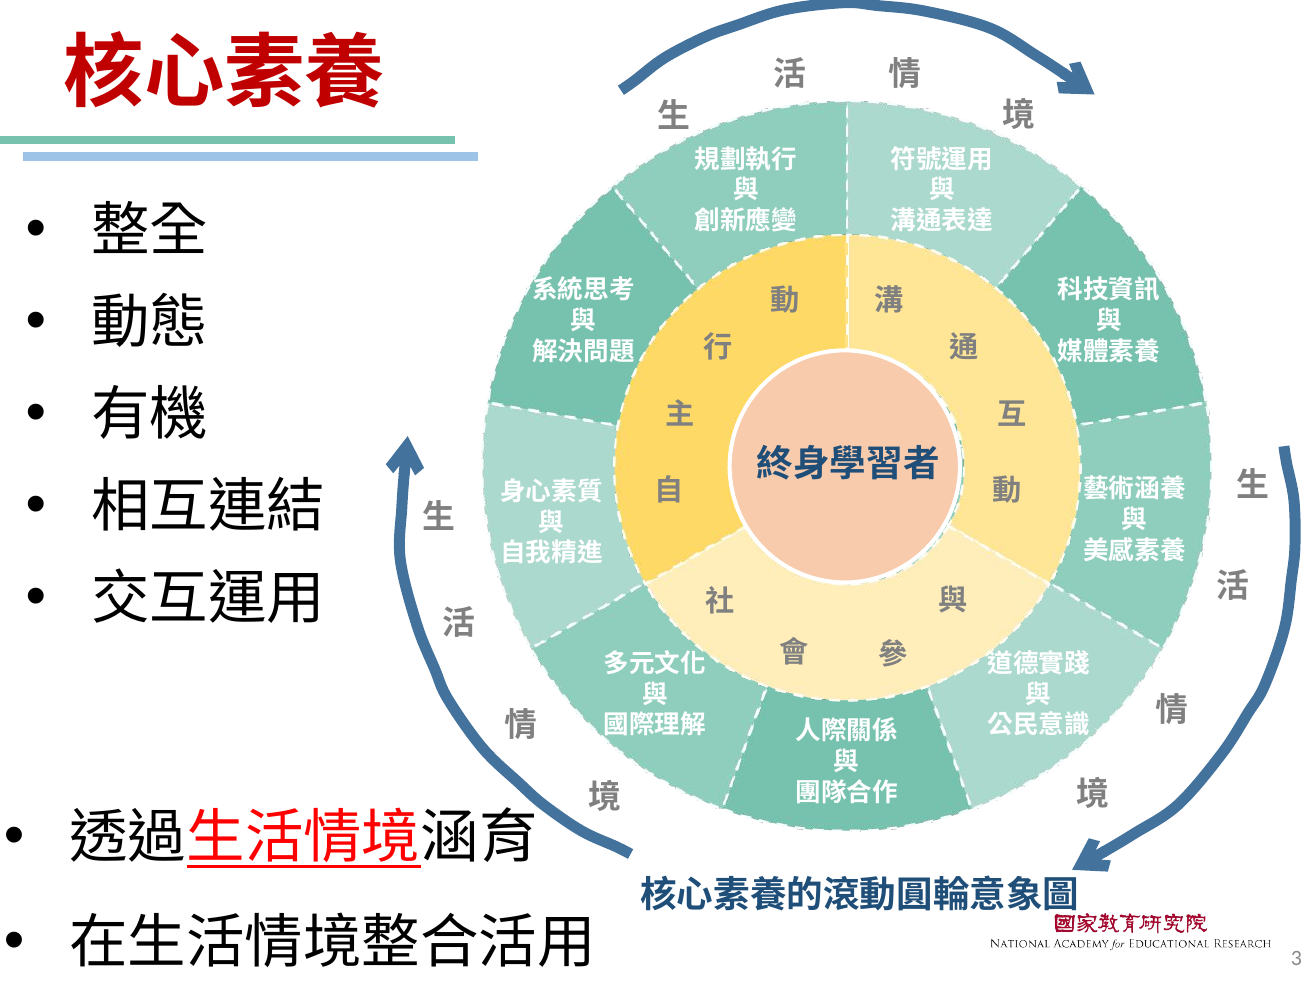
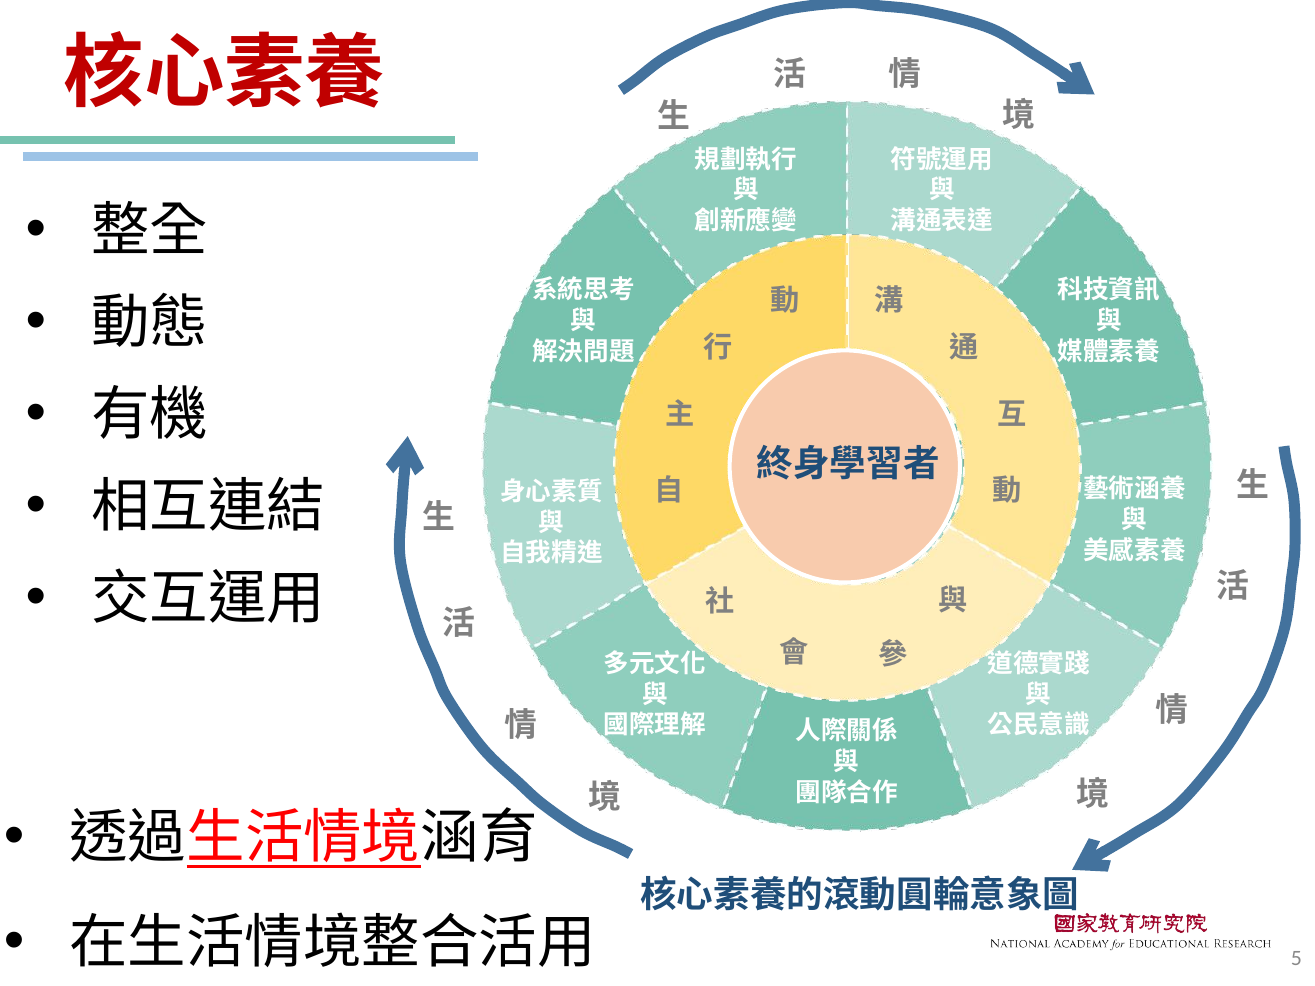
3: 3 -> 5
